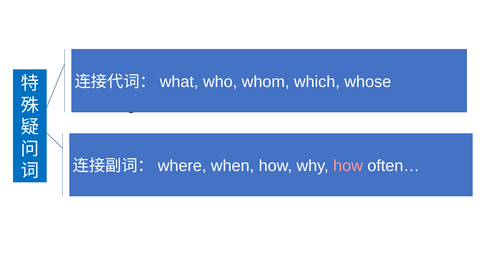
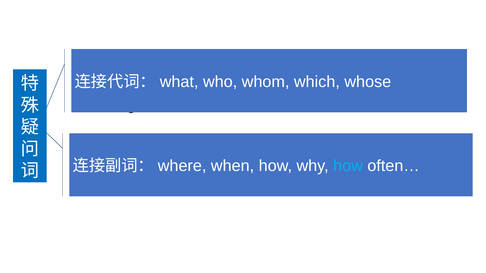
how at (348, 166) colour: pink -> light blue
